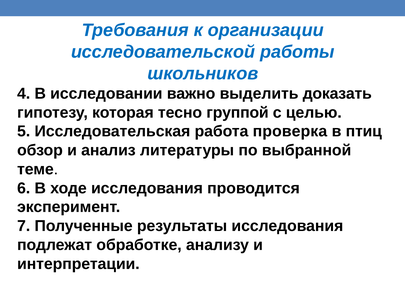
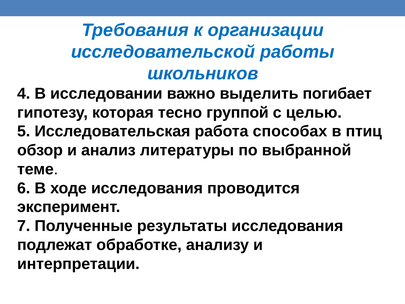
доказать: доказать -> погибает
проверка: проверка -> способах
